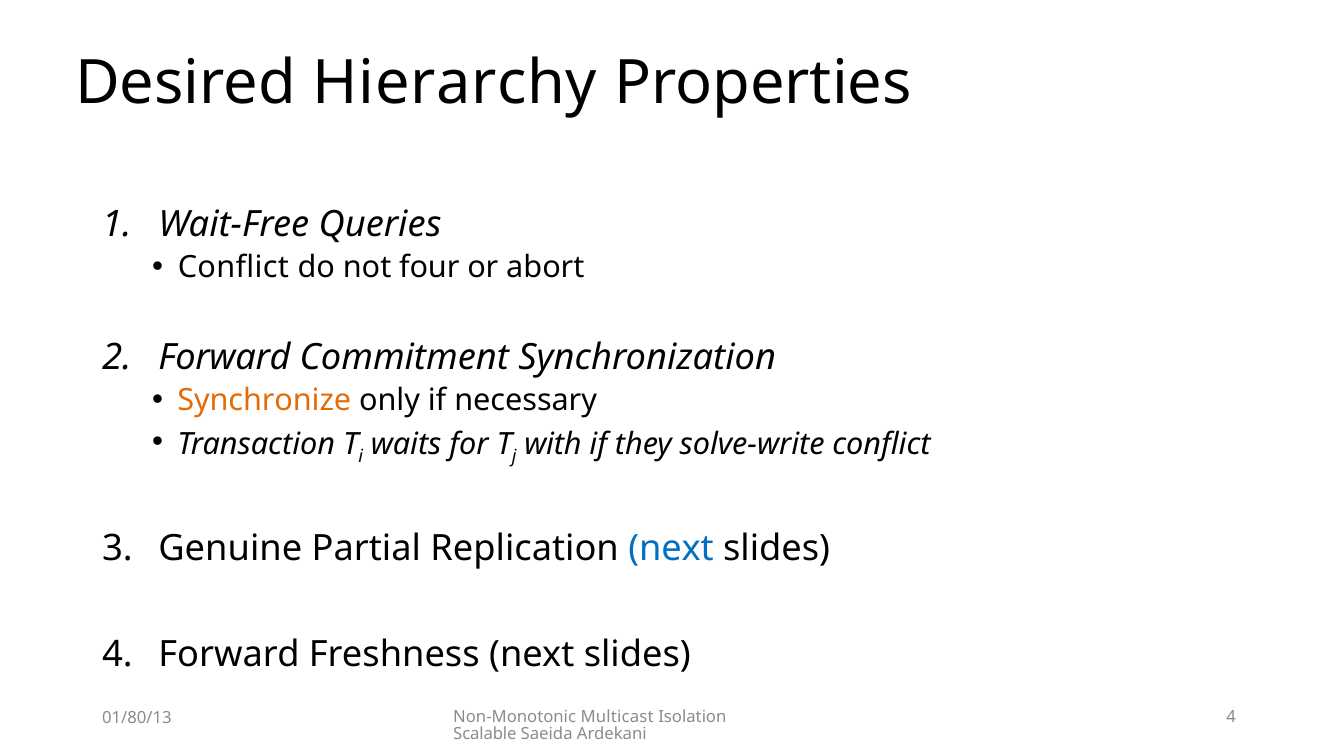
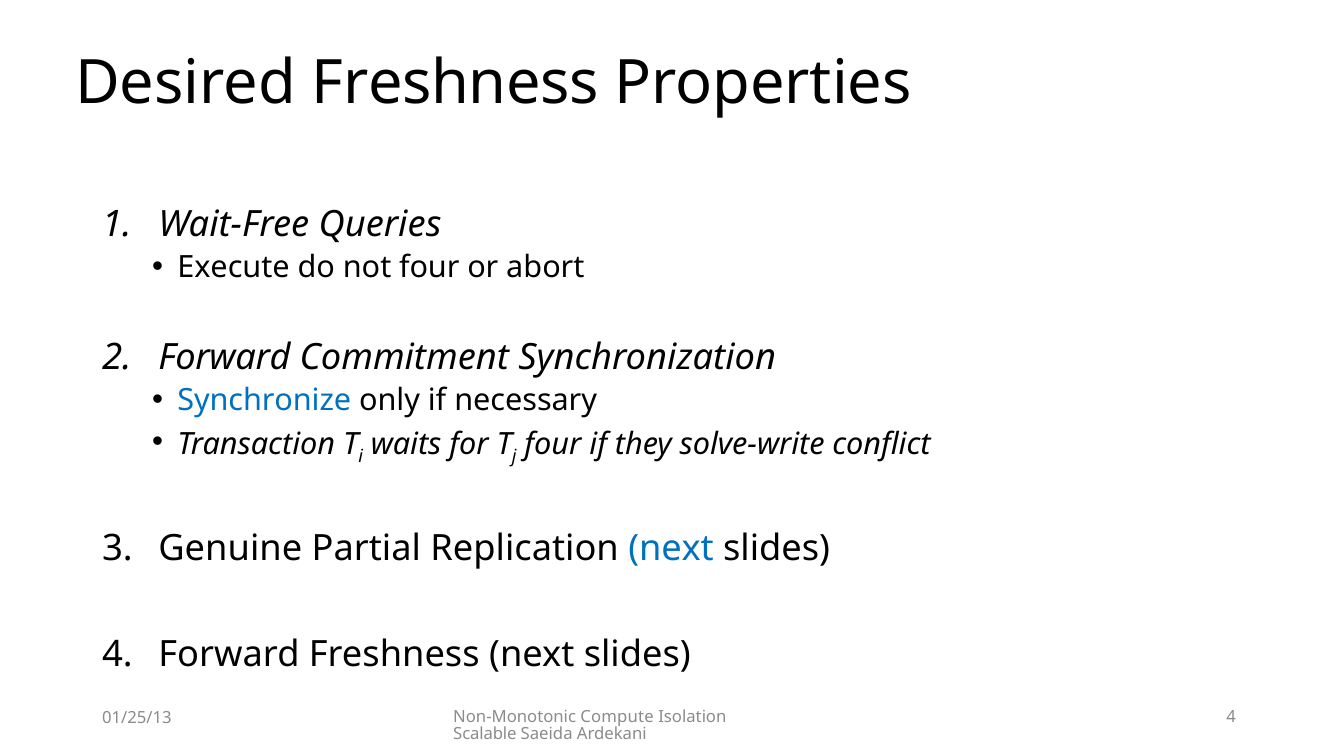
Desired Hierarchy: Hierarchy -> Freshness
Conflict at (233, 268): Conflict -> Execute
Synchronize colour: orange -> blue
with at (553, 445): with -> four
Multicast: Multicast -> Compute
01/80/13: 01/80/13 -> 01/25/13
